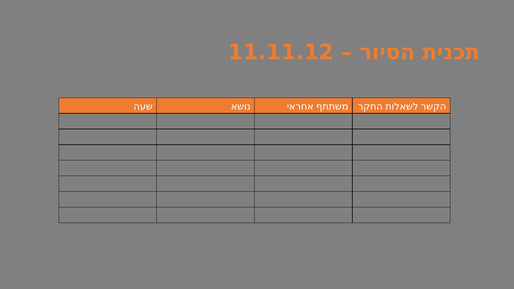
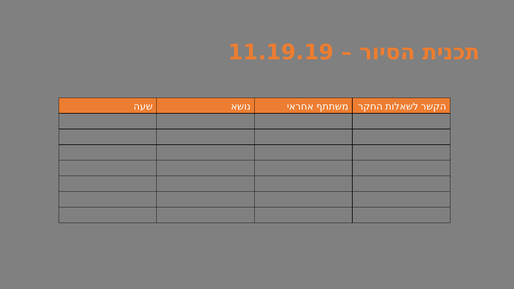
11.11.12: 11.11.12 -> 11.19.19
